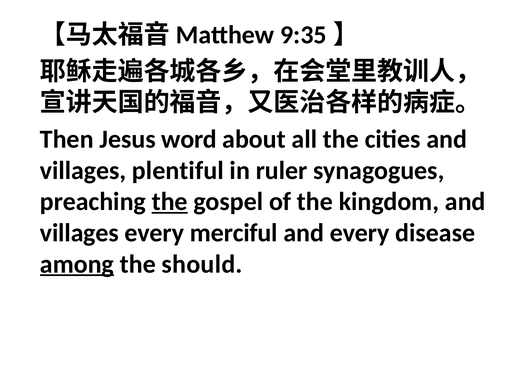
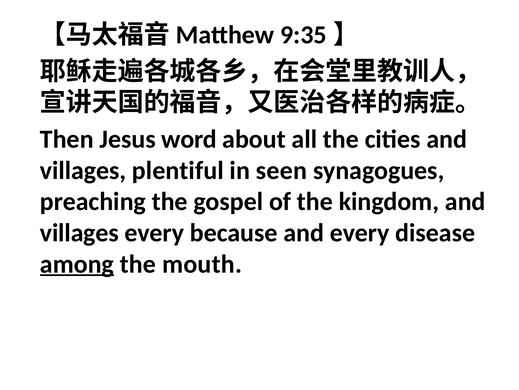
ruler: ruler -> seen
the at (170, 201) underline: present -> none
merciful: merciful -> because
should: should -> mouth
